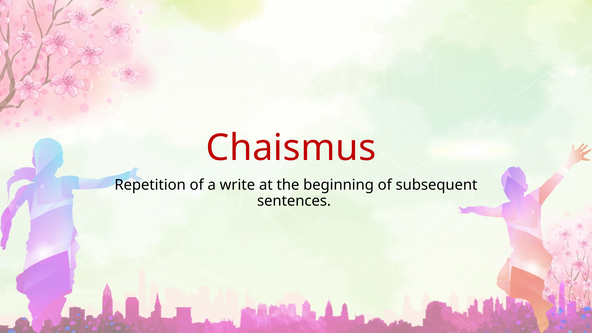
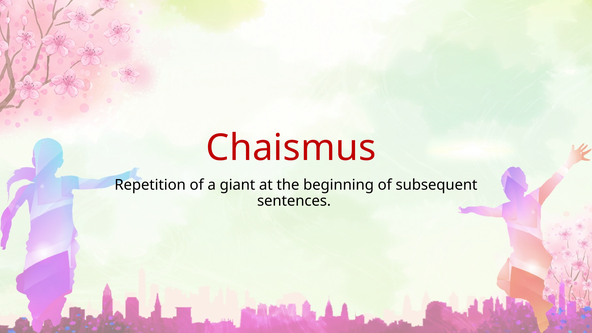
write: write -> giant
